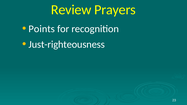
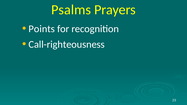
Review: Review -> Psalms
Just-righteousness: Just-righteousness -> Call-righteousness
